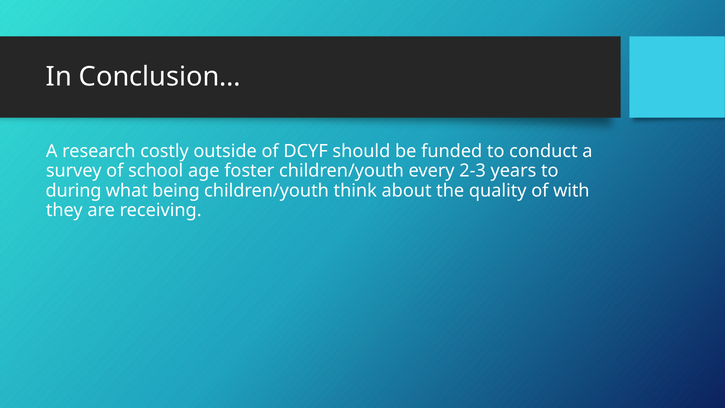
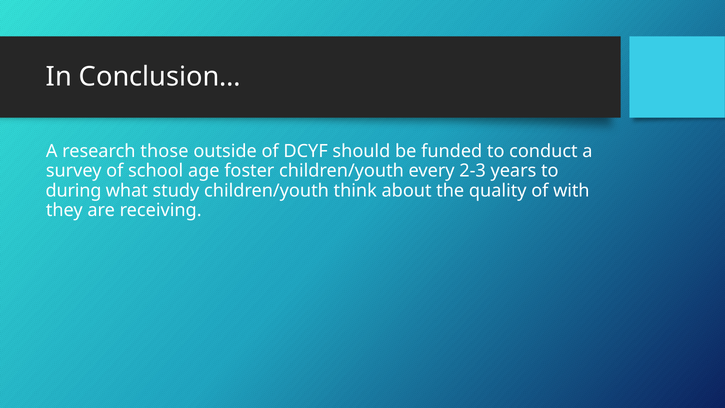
costly: costly -> those
being: being -> study
